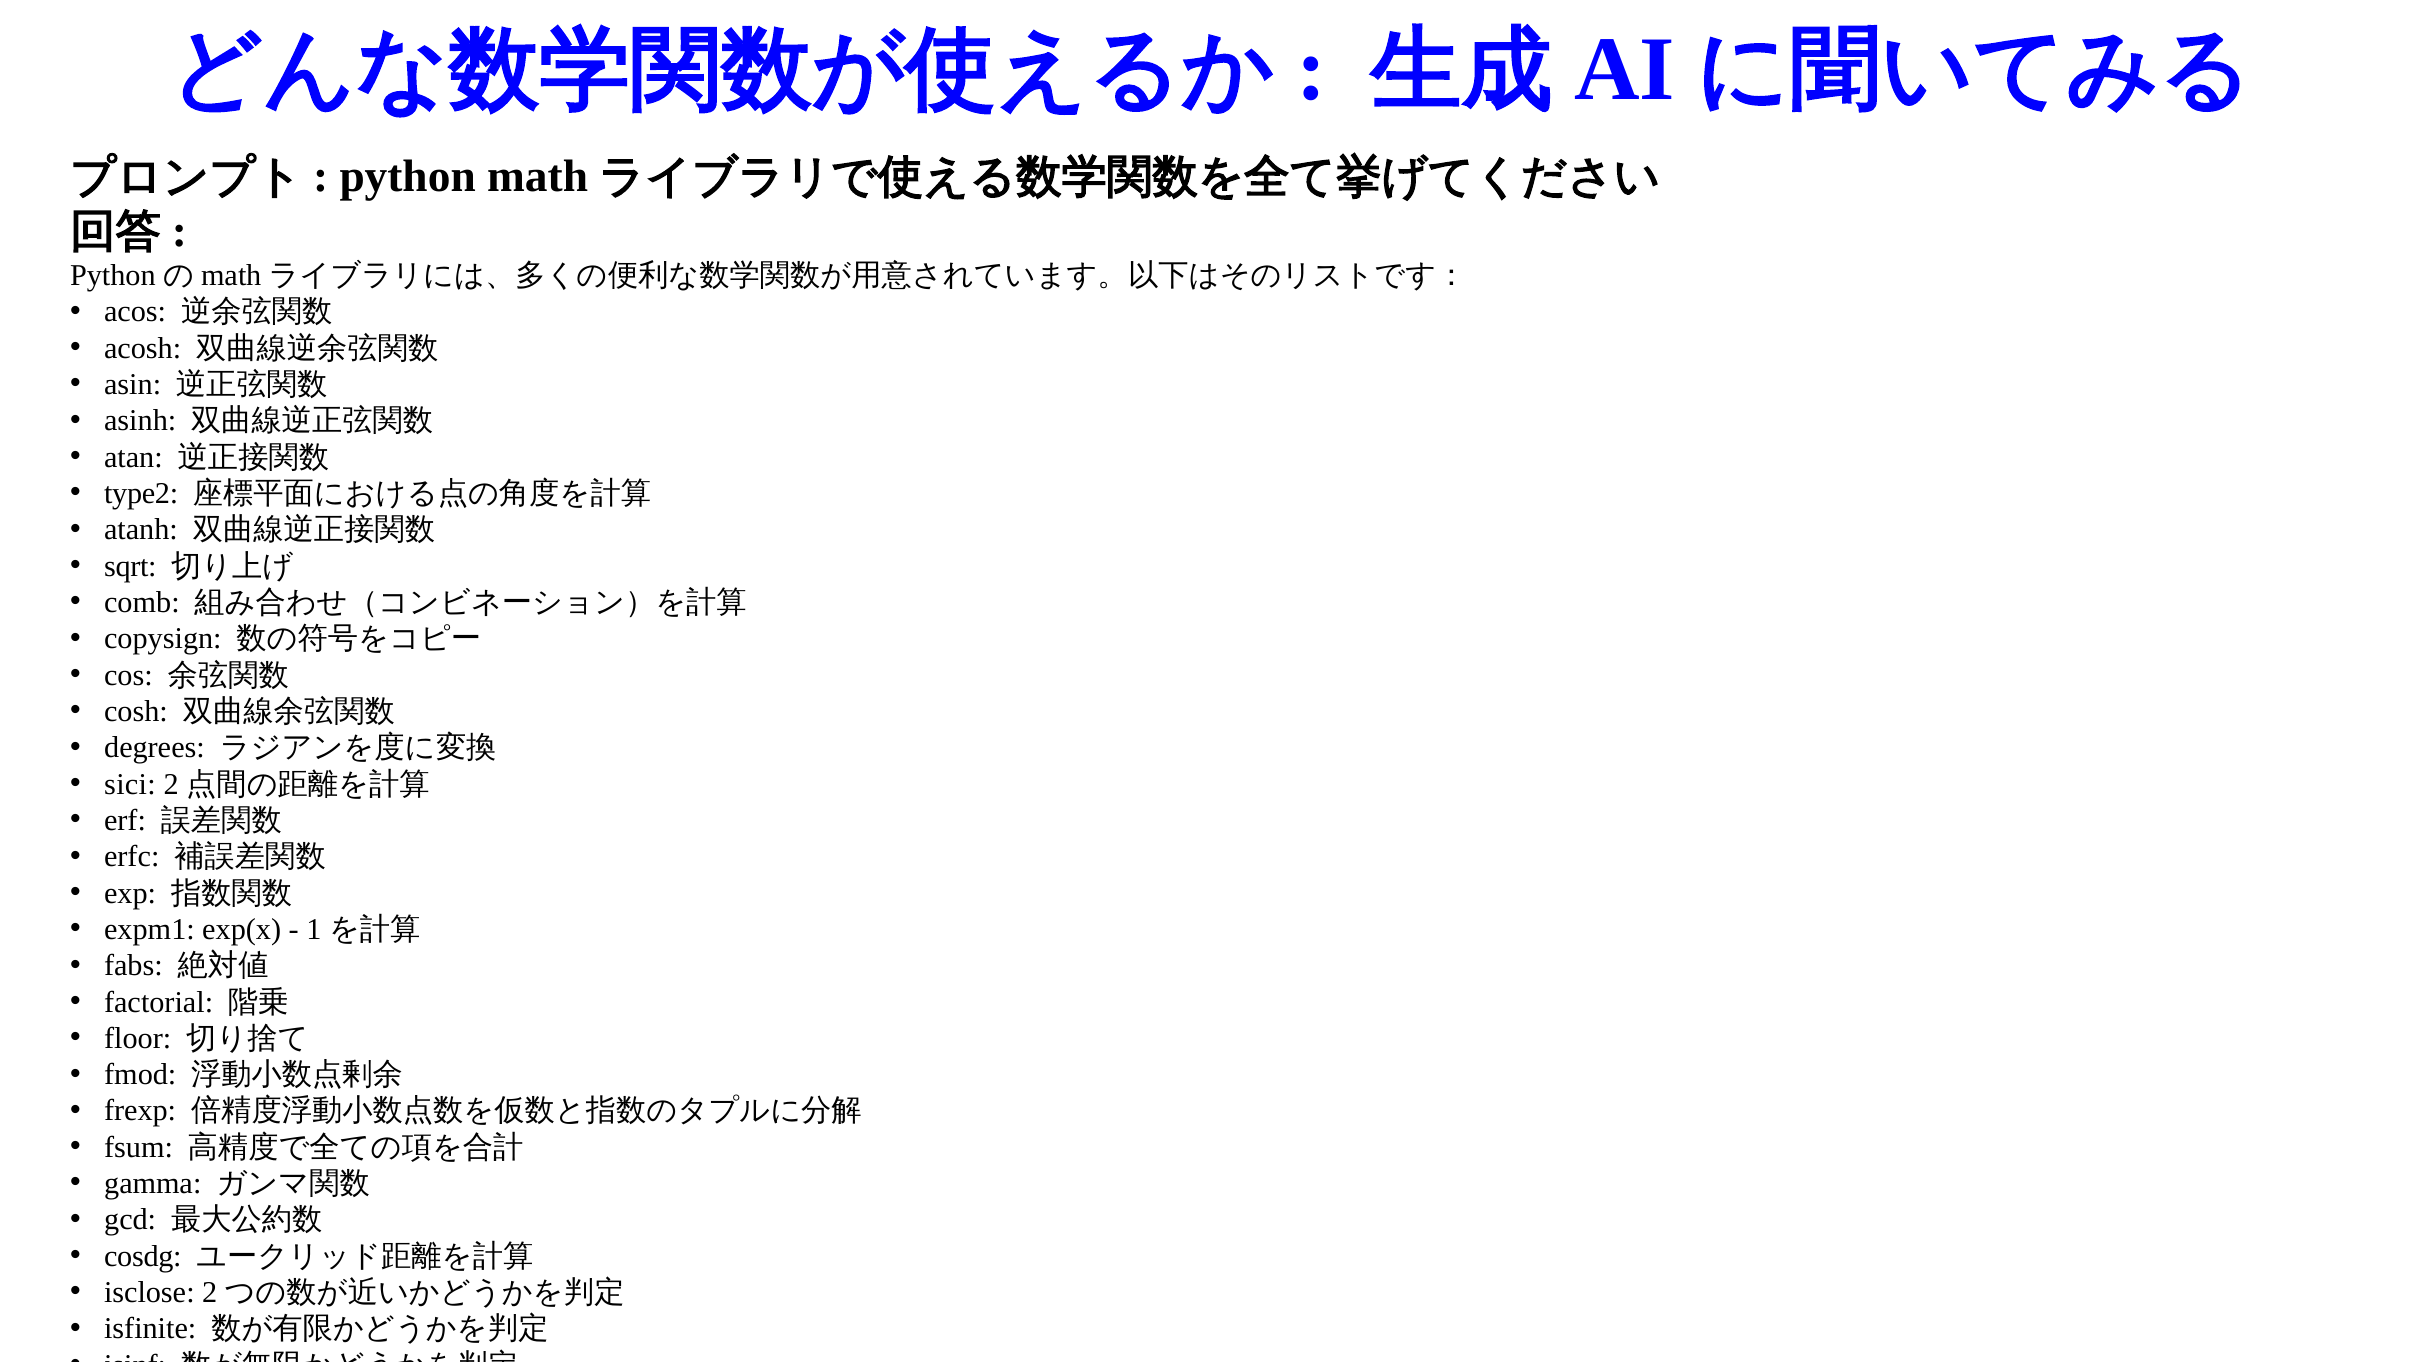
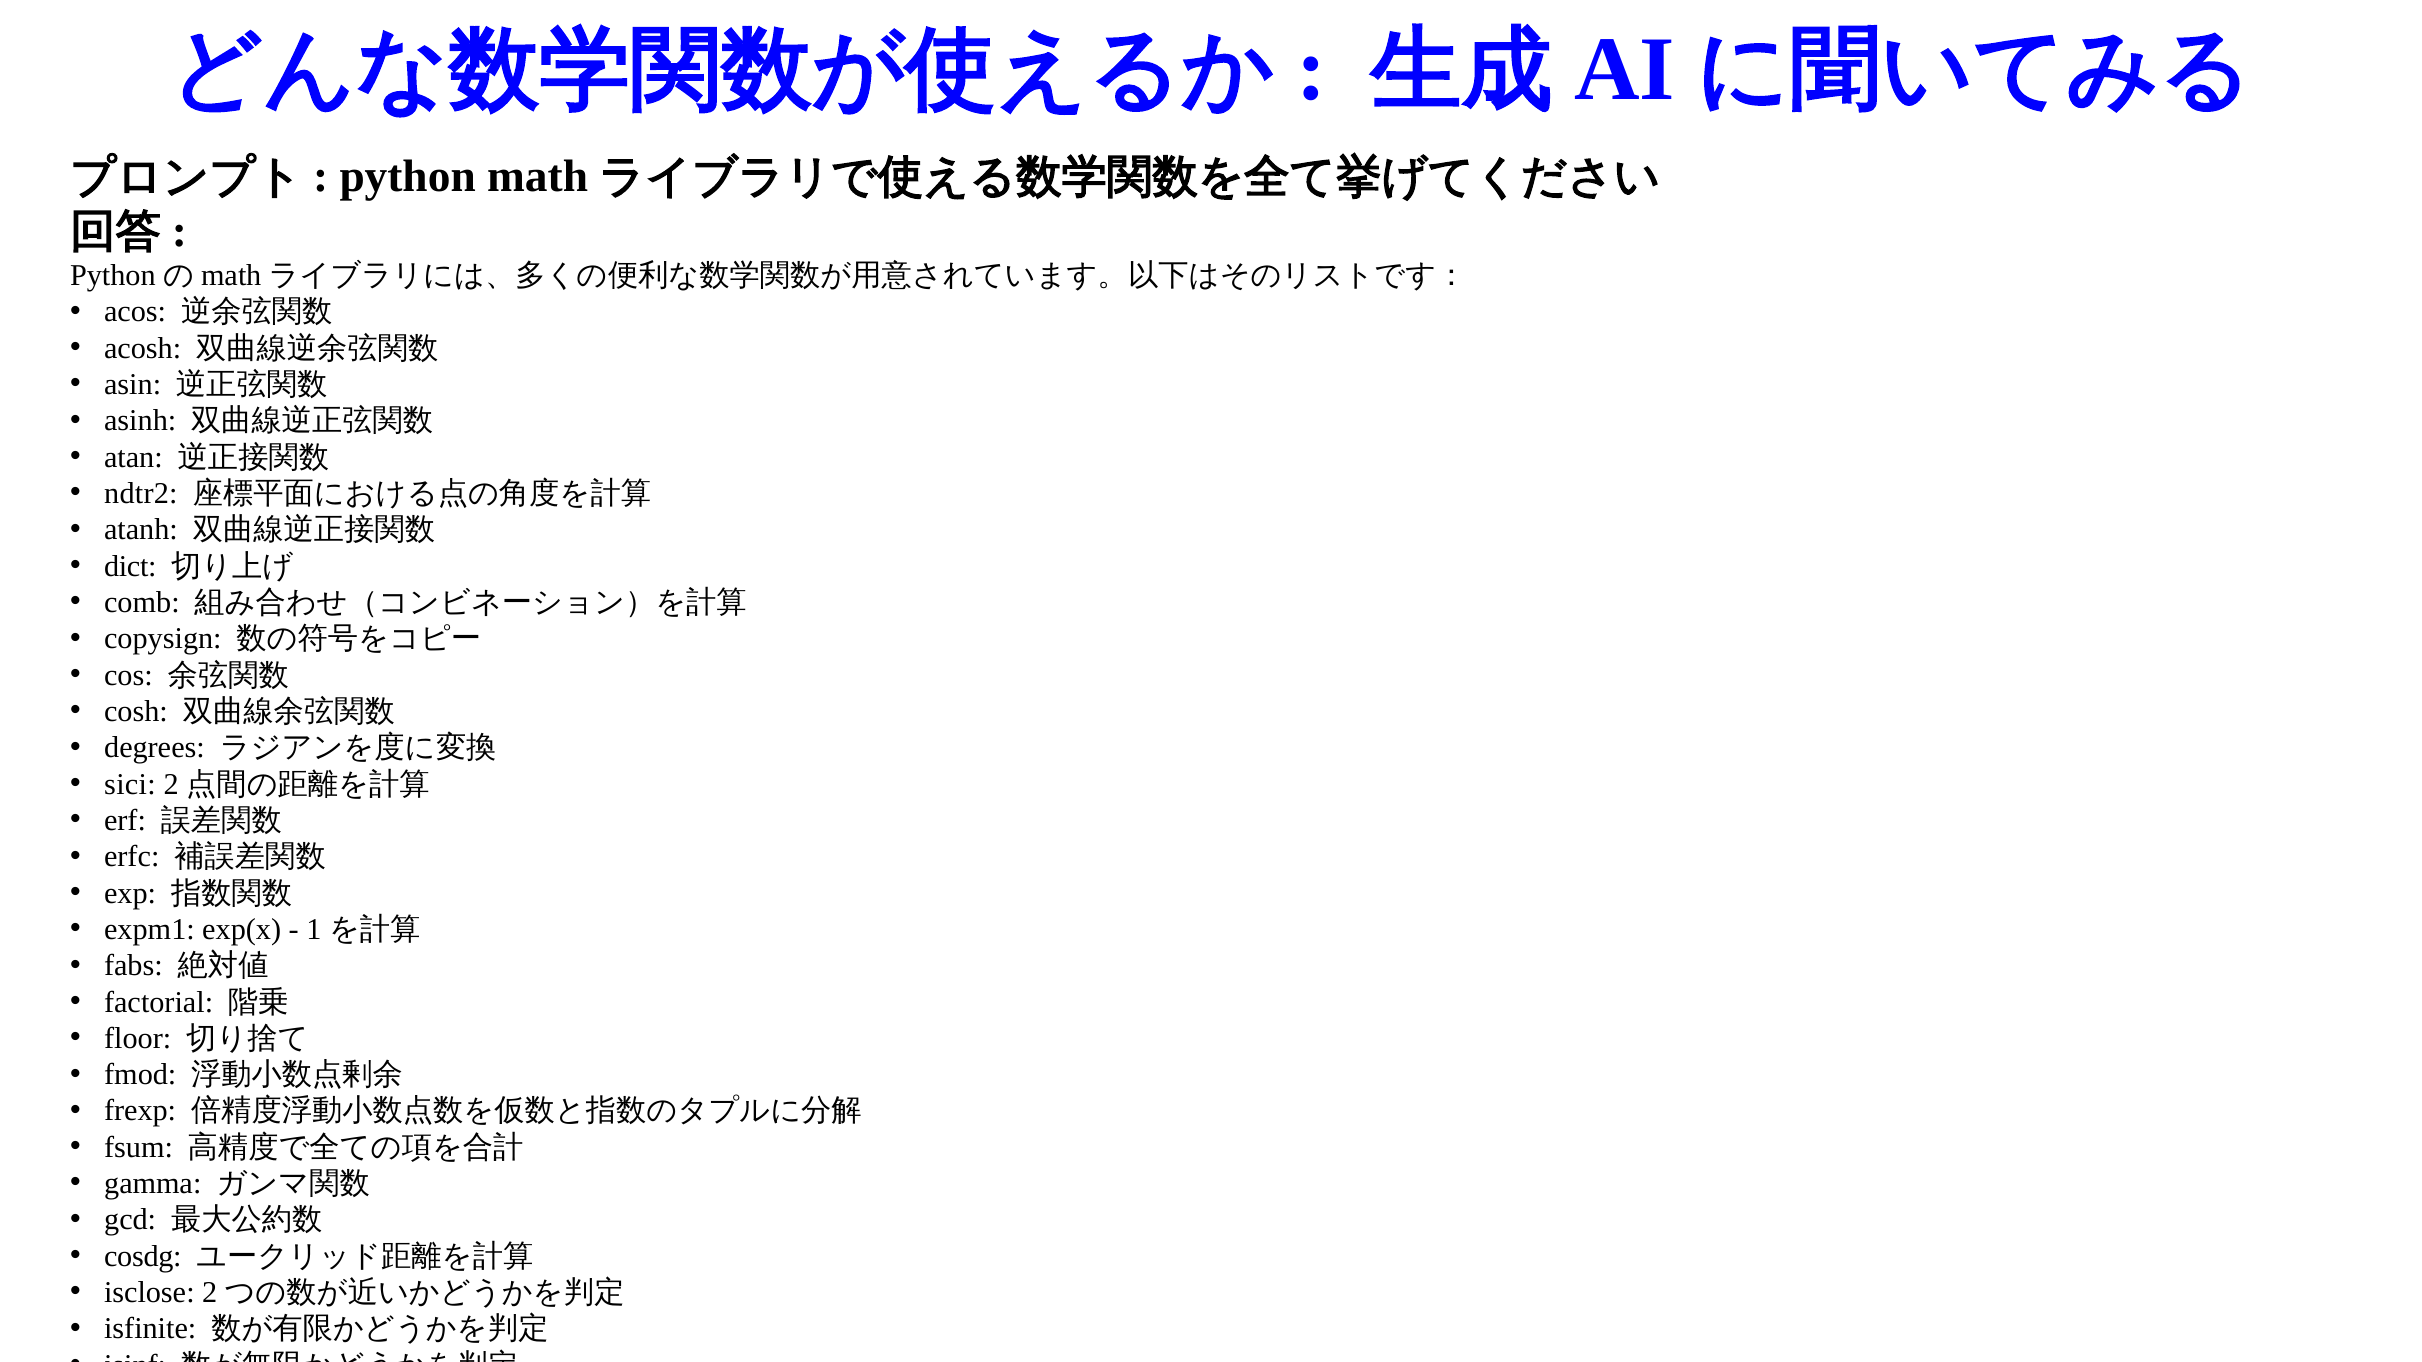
type2: type2 -> ndtr2
sqrt at (130, 566): sqrt -> dict
